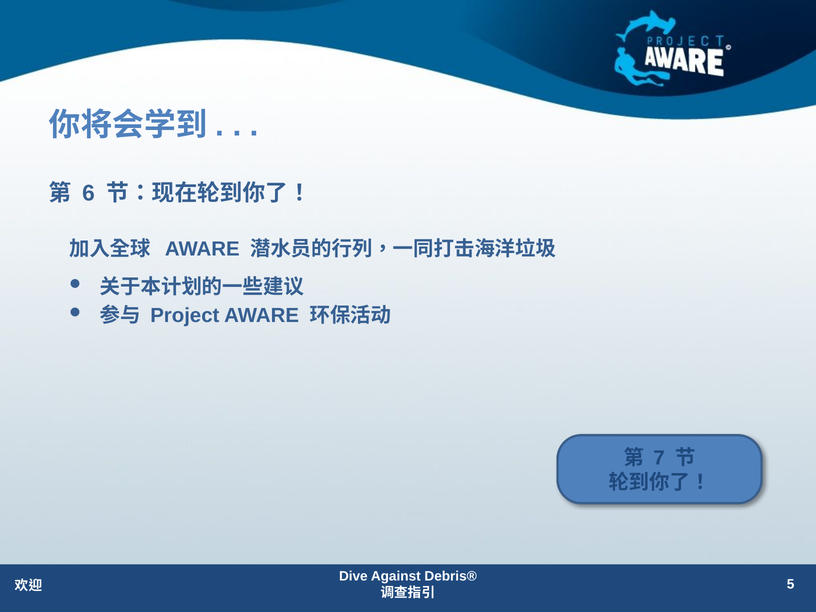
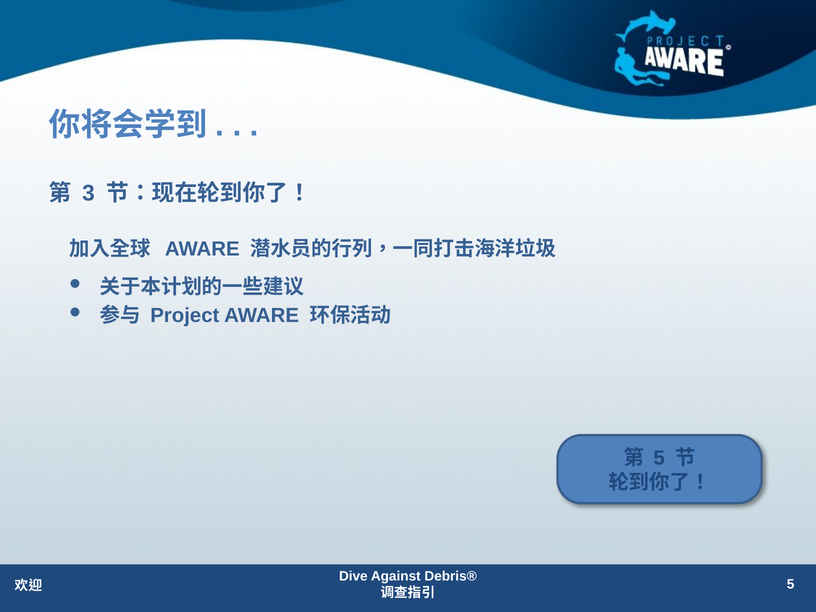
6: 6 -> 3
7 at (659, 458): 7 -> 5
